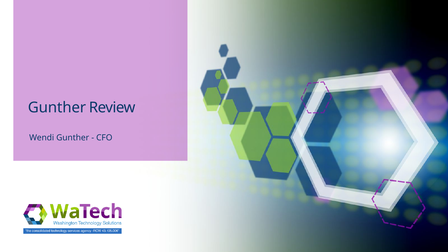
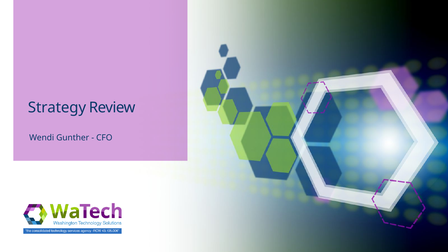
Gunther at (57, 108): Gunther -> Strategy
